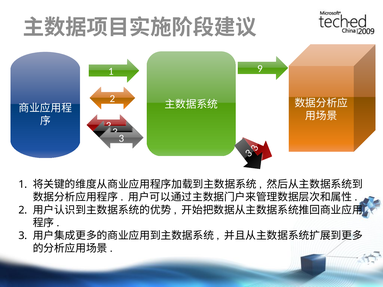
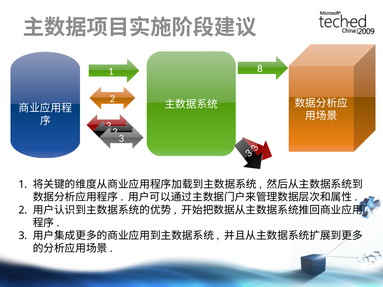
9: 9 -> 8
